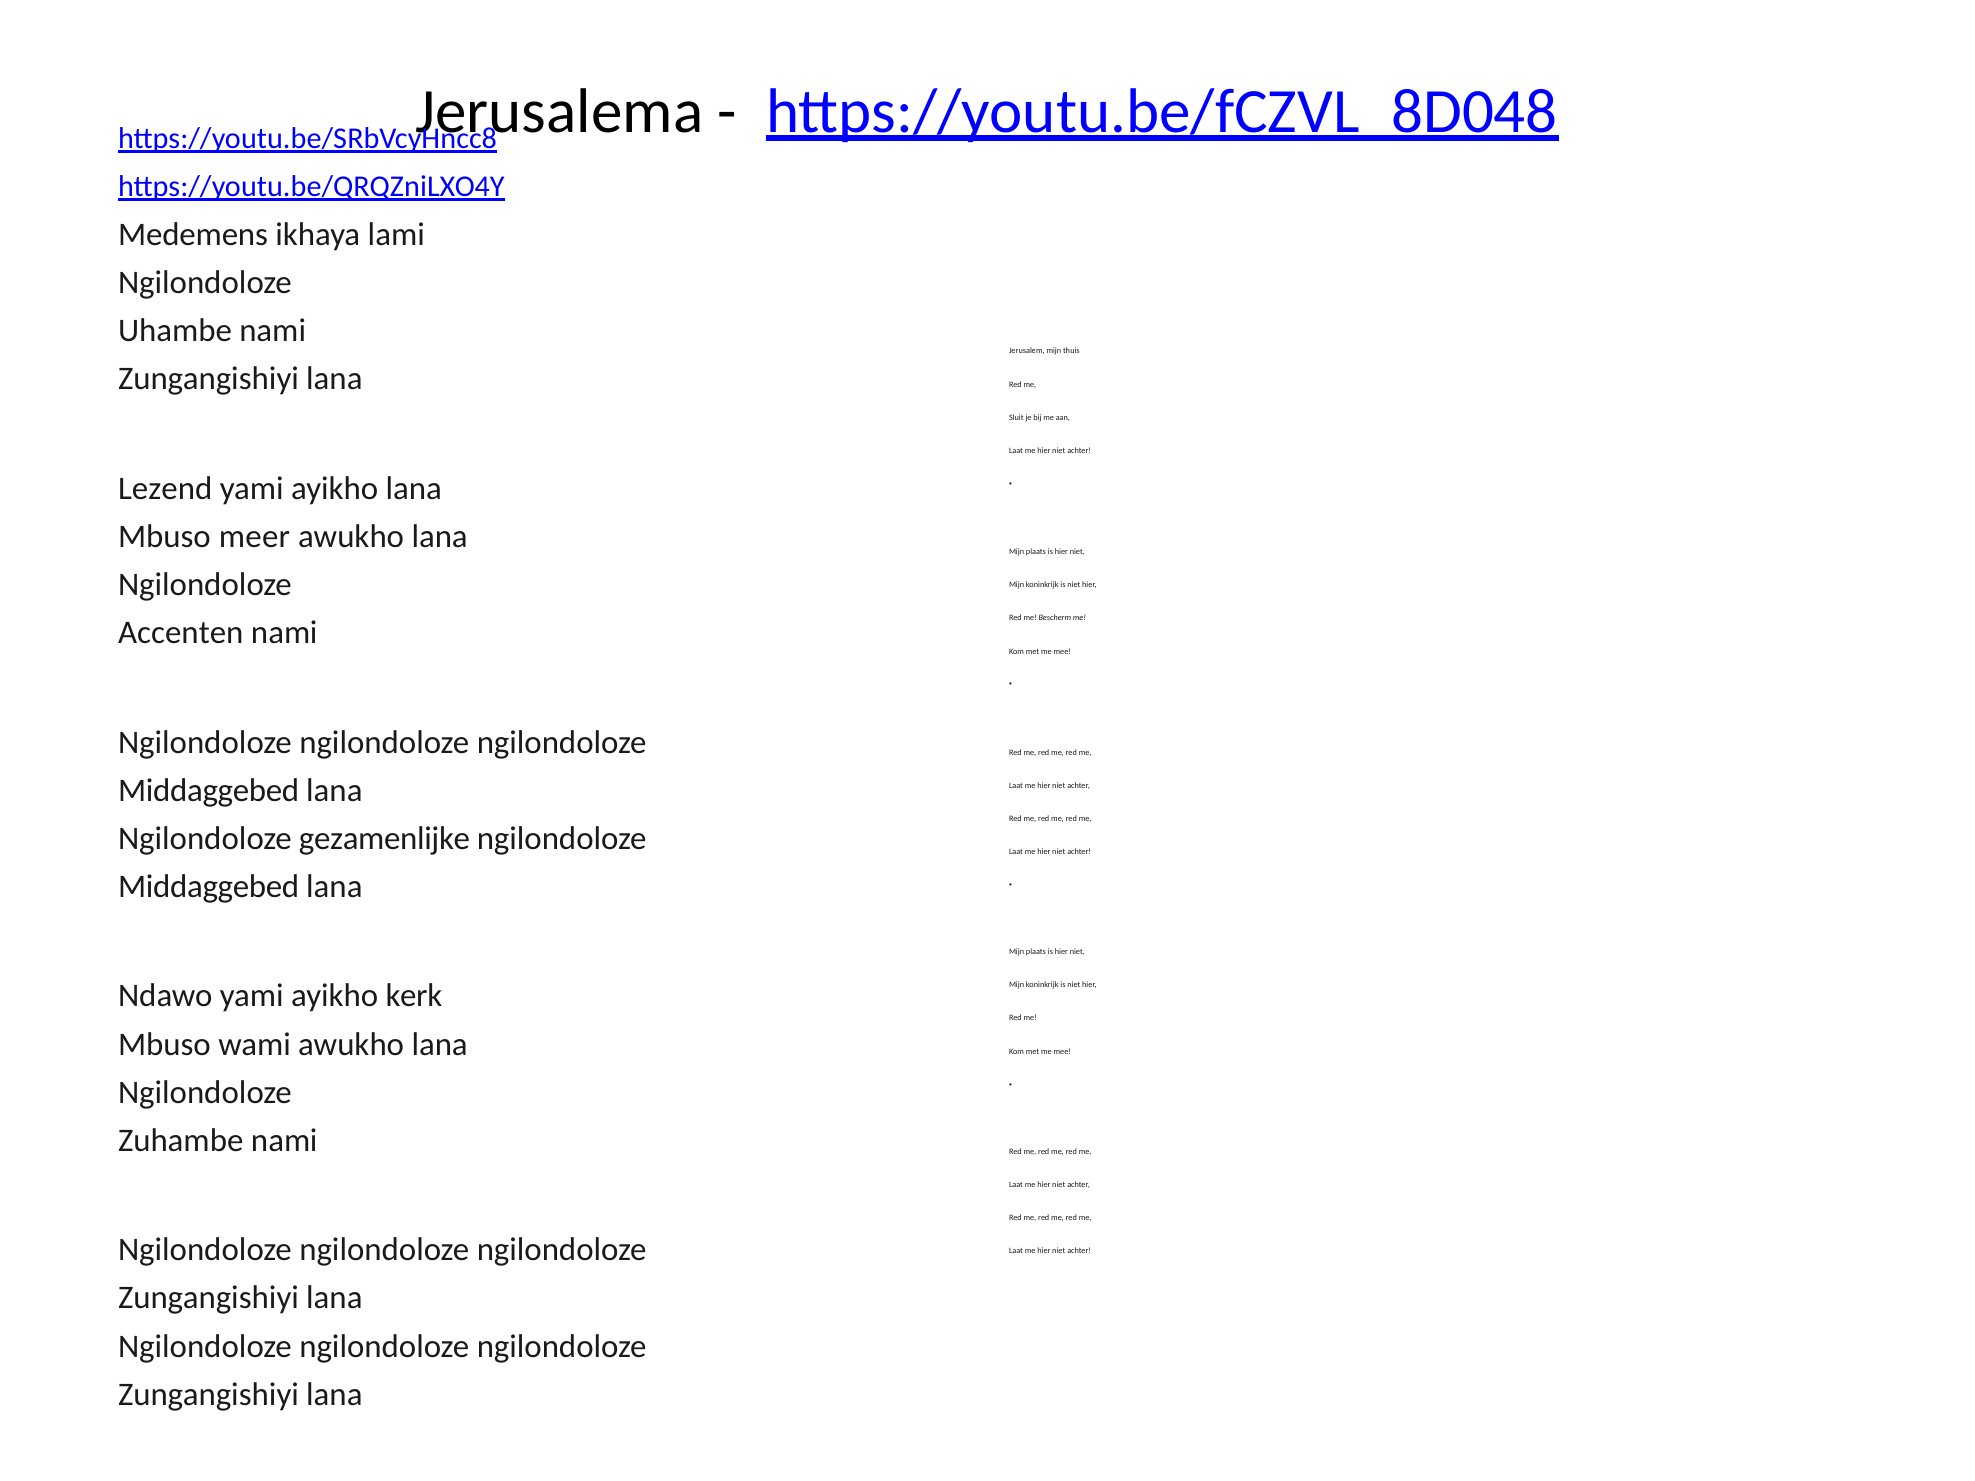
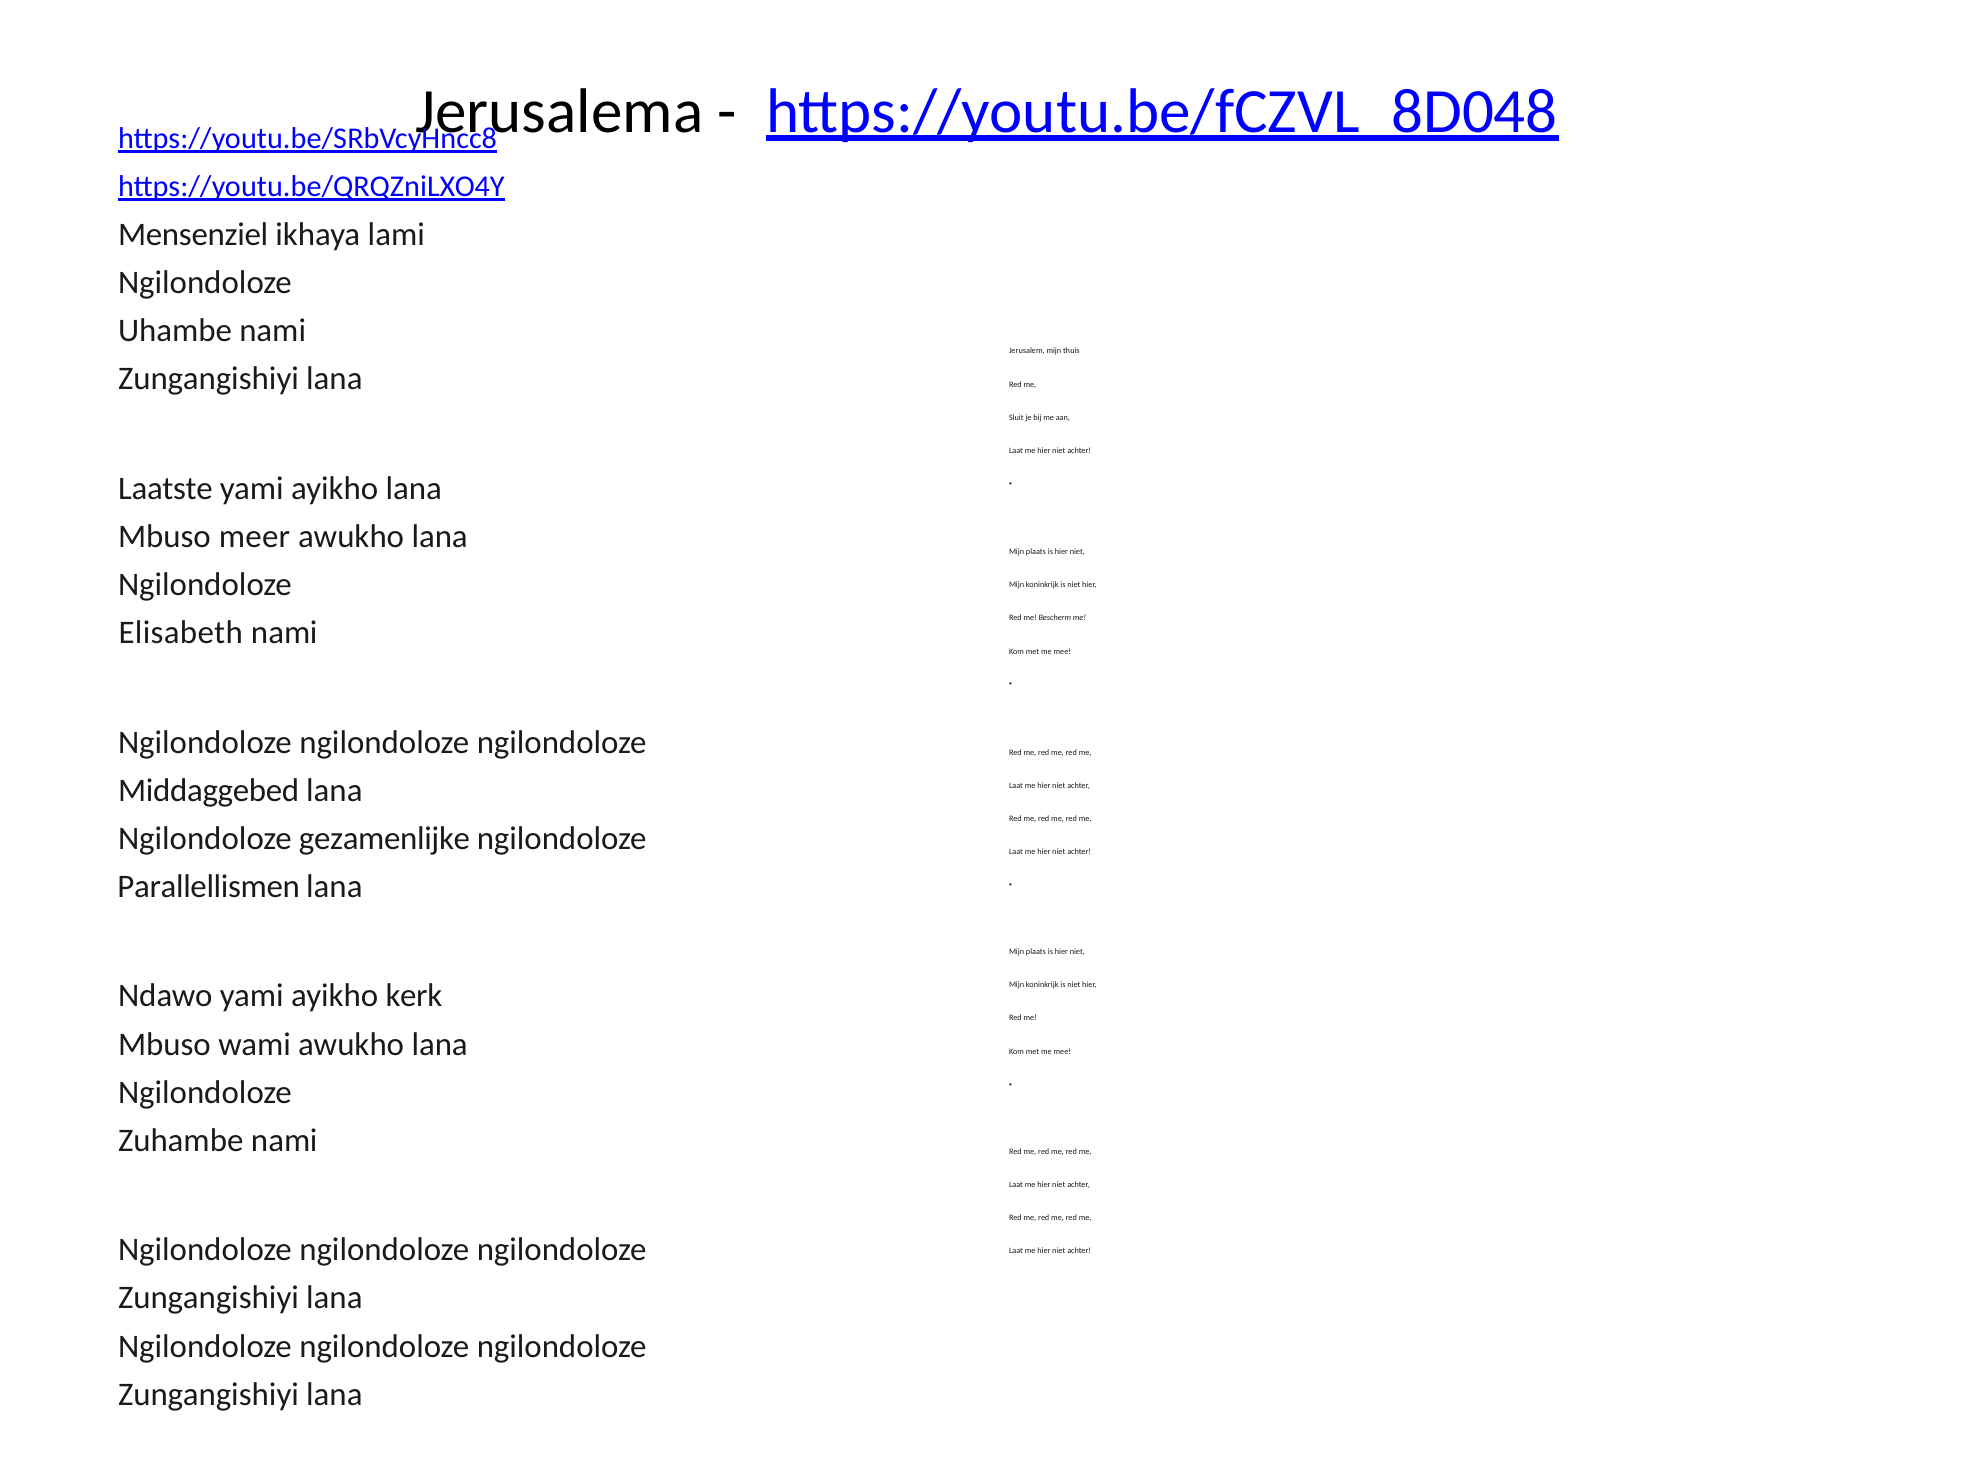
Medemens: Medemens -> Mensenziel
Lezend: Lezend -> Laatste
Accenten: Accenten -> Elisabeth
Middaggebed at (209, 887): Middaggebed -> Parallellismen
